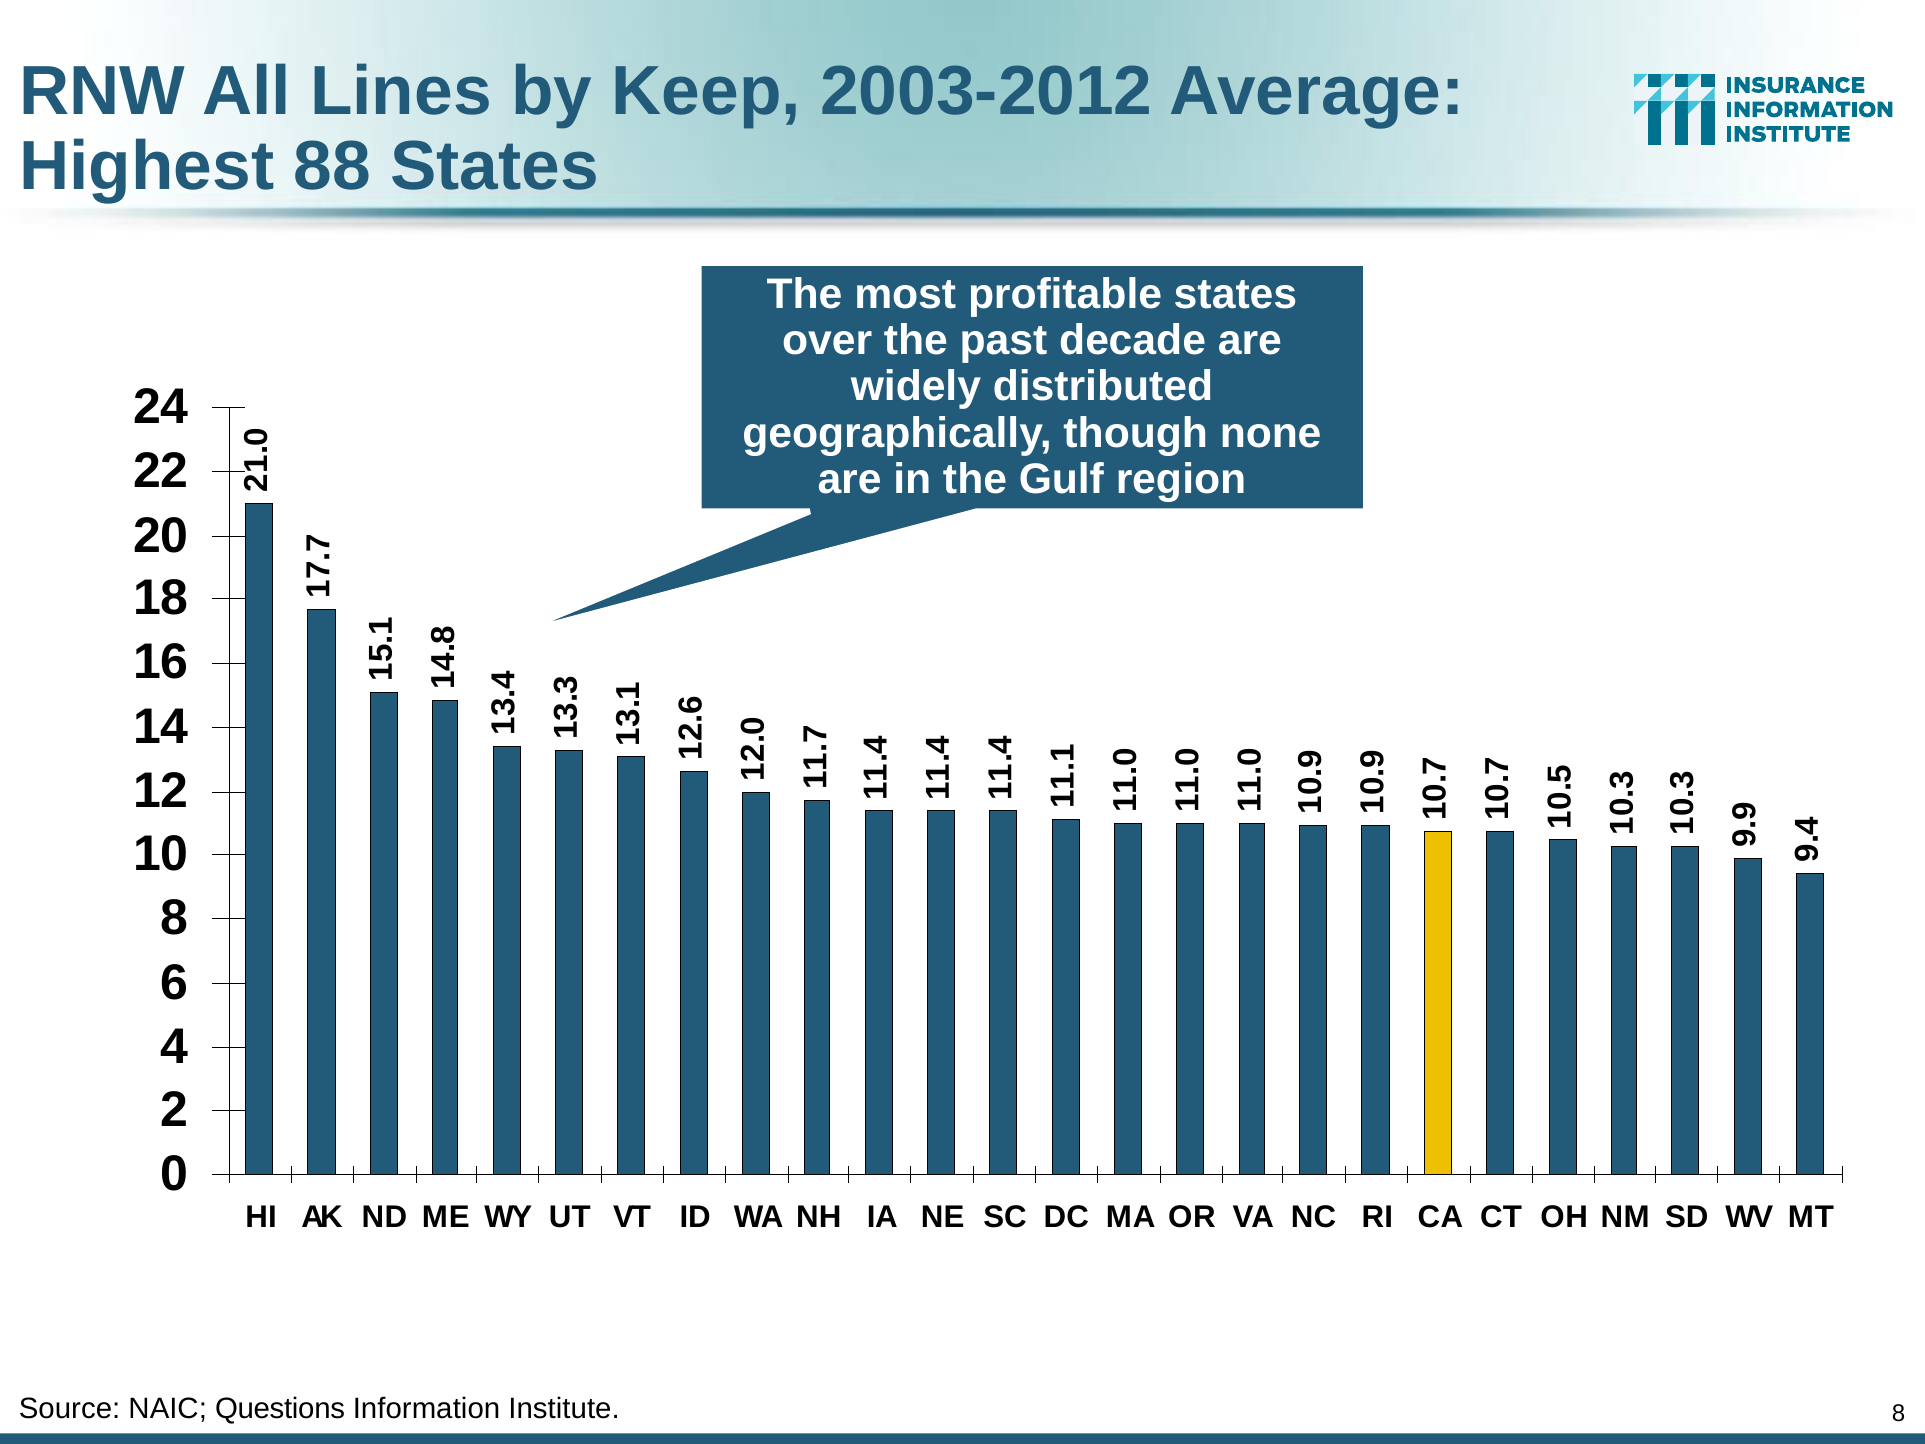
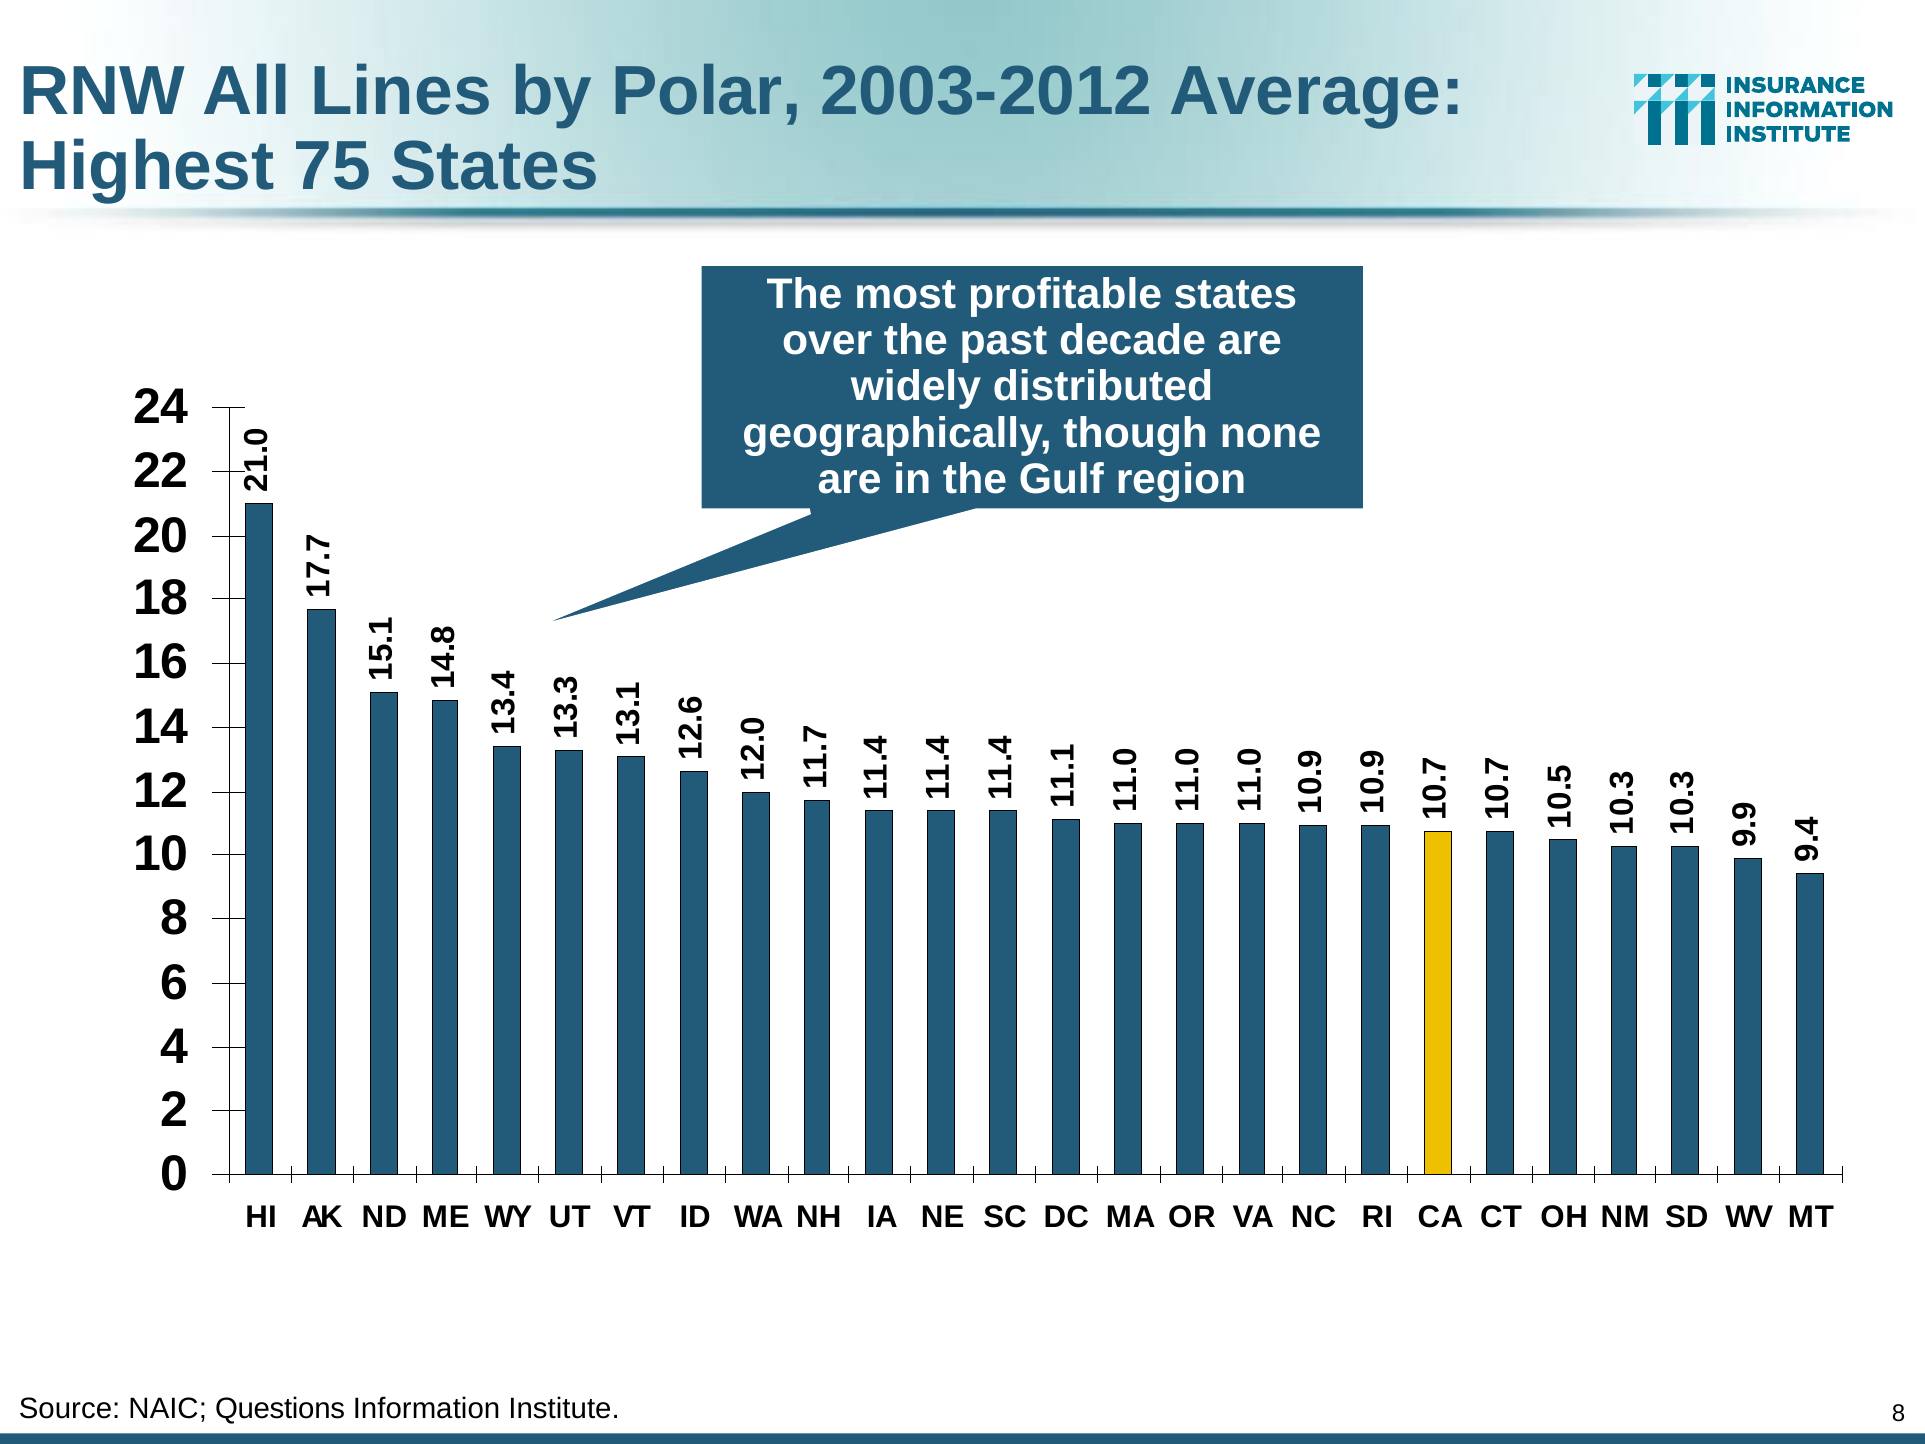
Keep: Keep -> Polar
88: 88 -> 75
